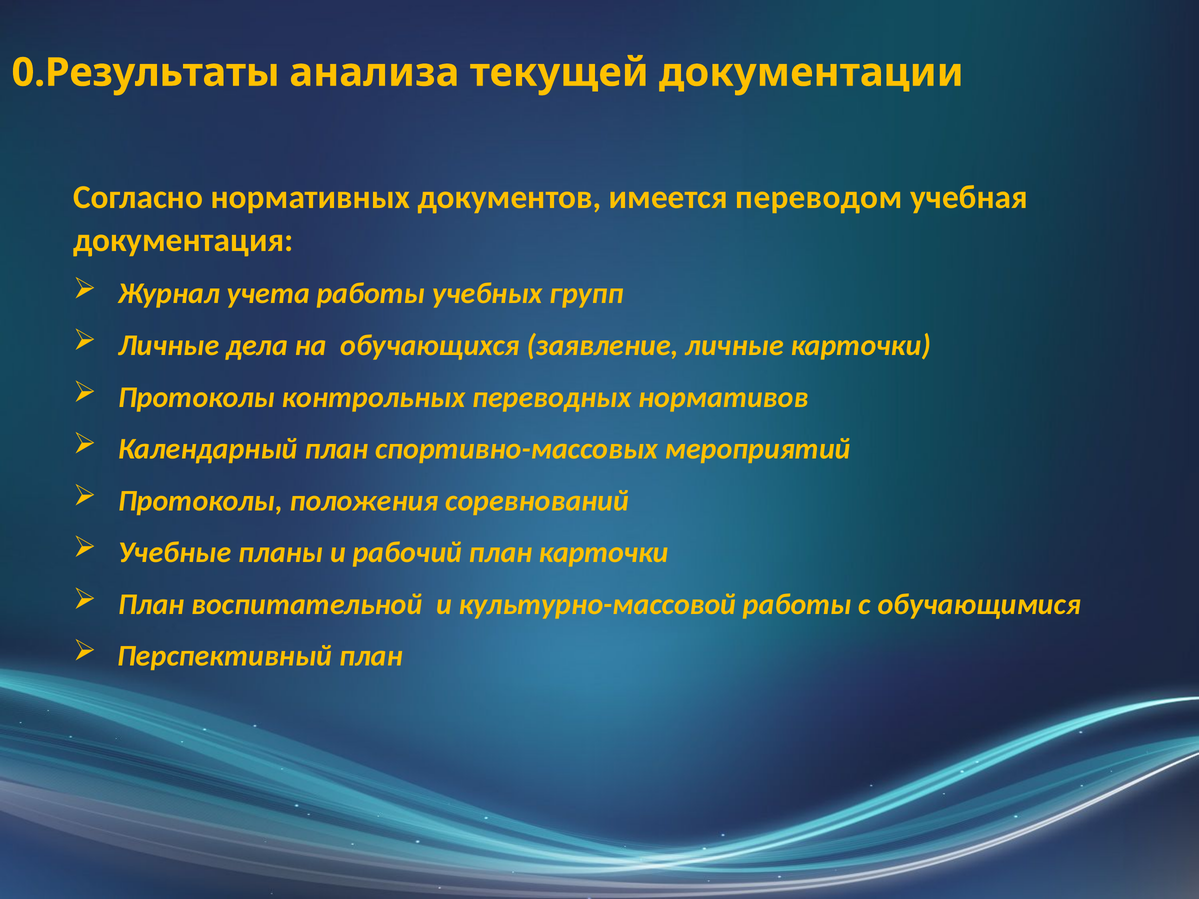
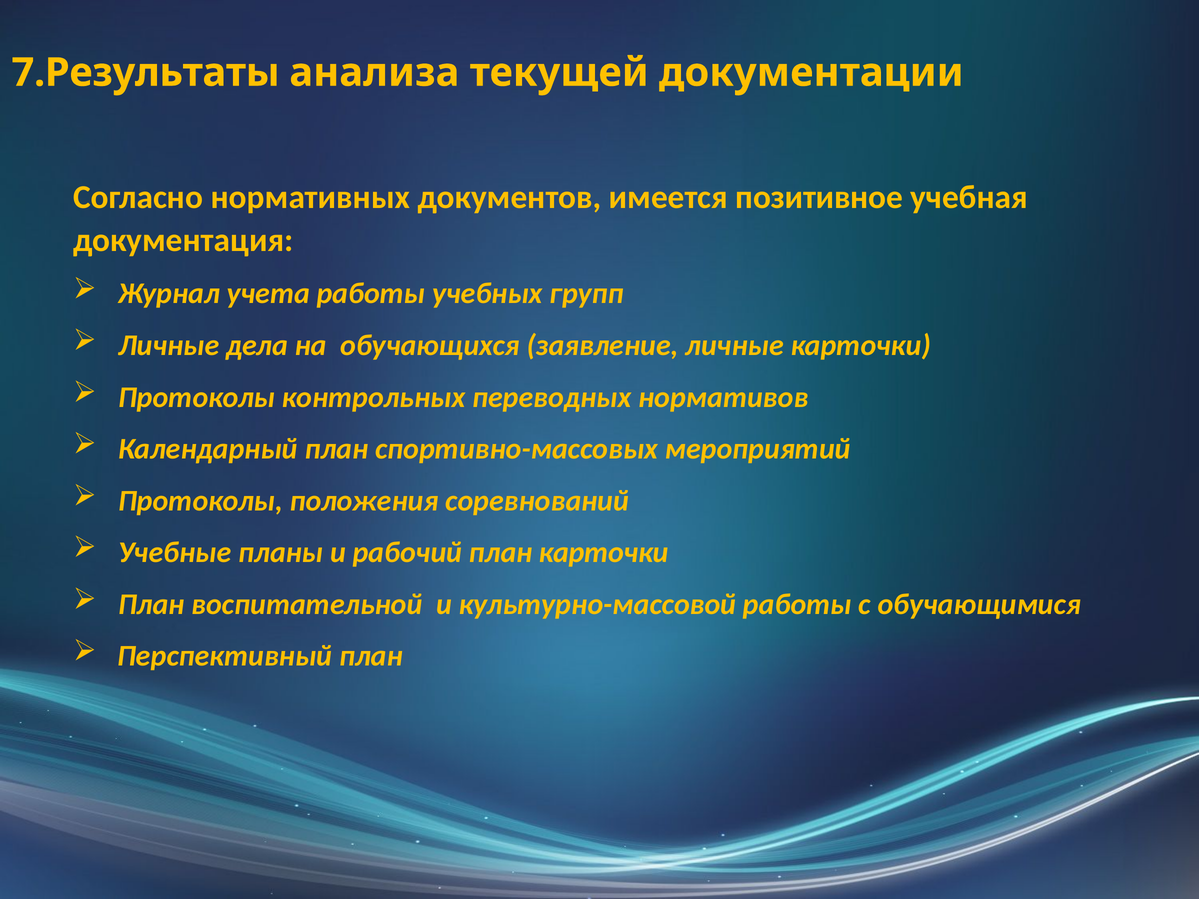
0.Результаты: 0.Результаты -> 7.Результаты
переводом: переводом -> позитивное
